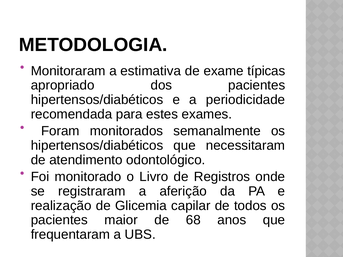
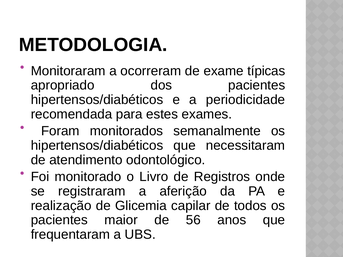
estimativa: estimativa -> ocorreram
68: 68 -> 56
